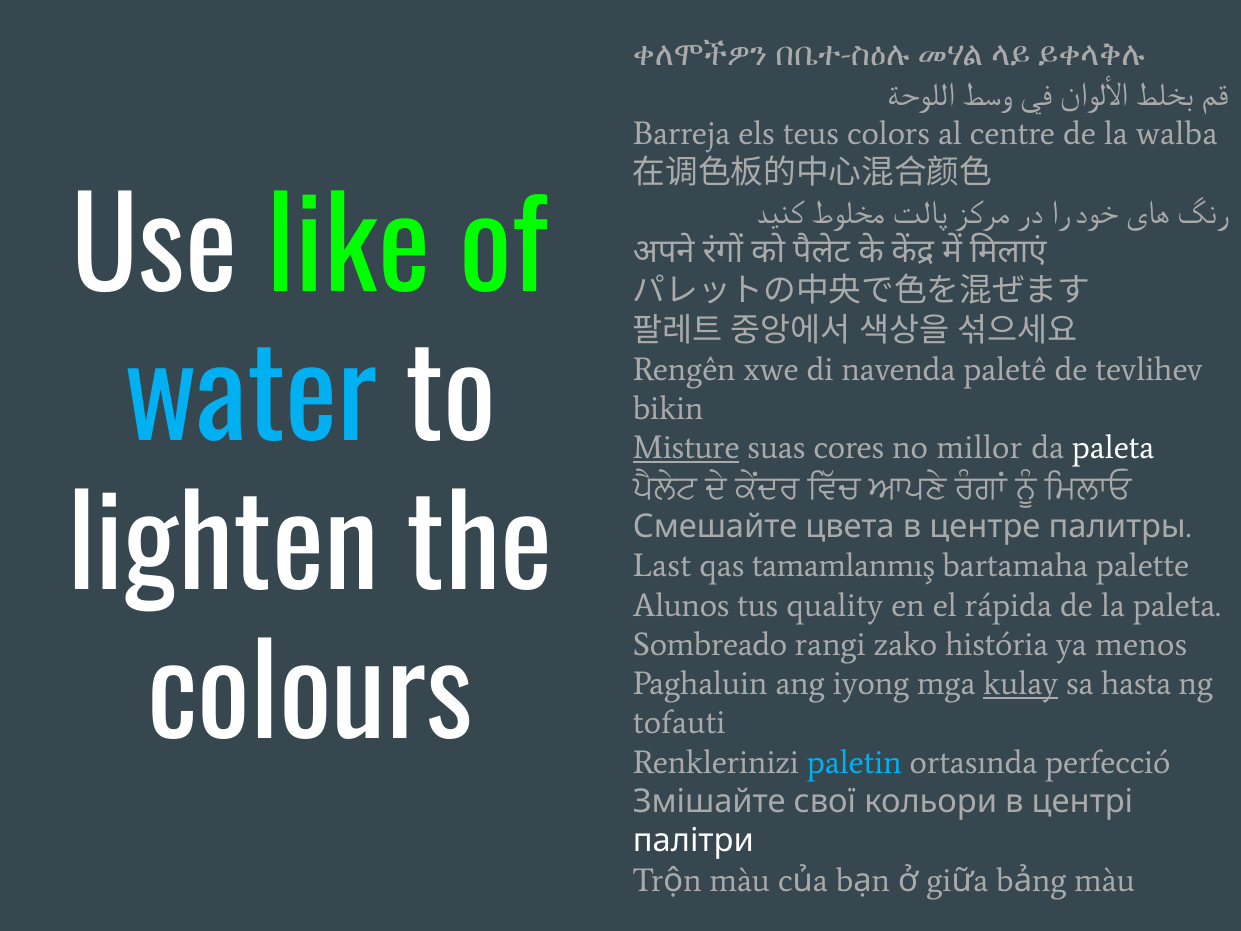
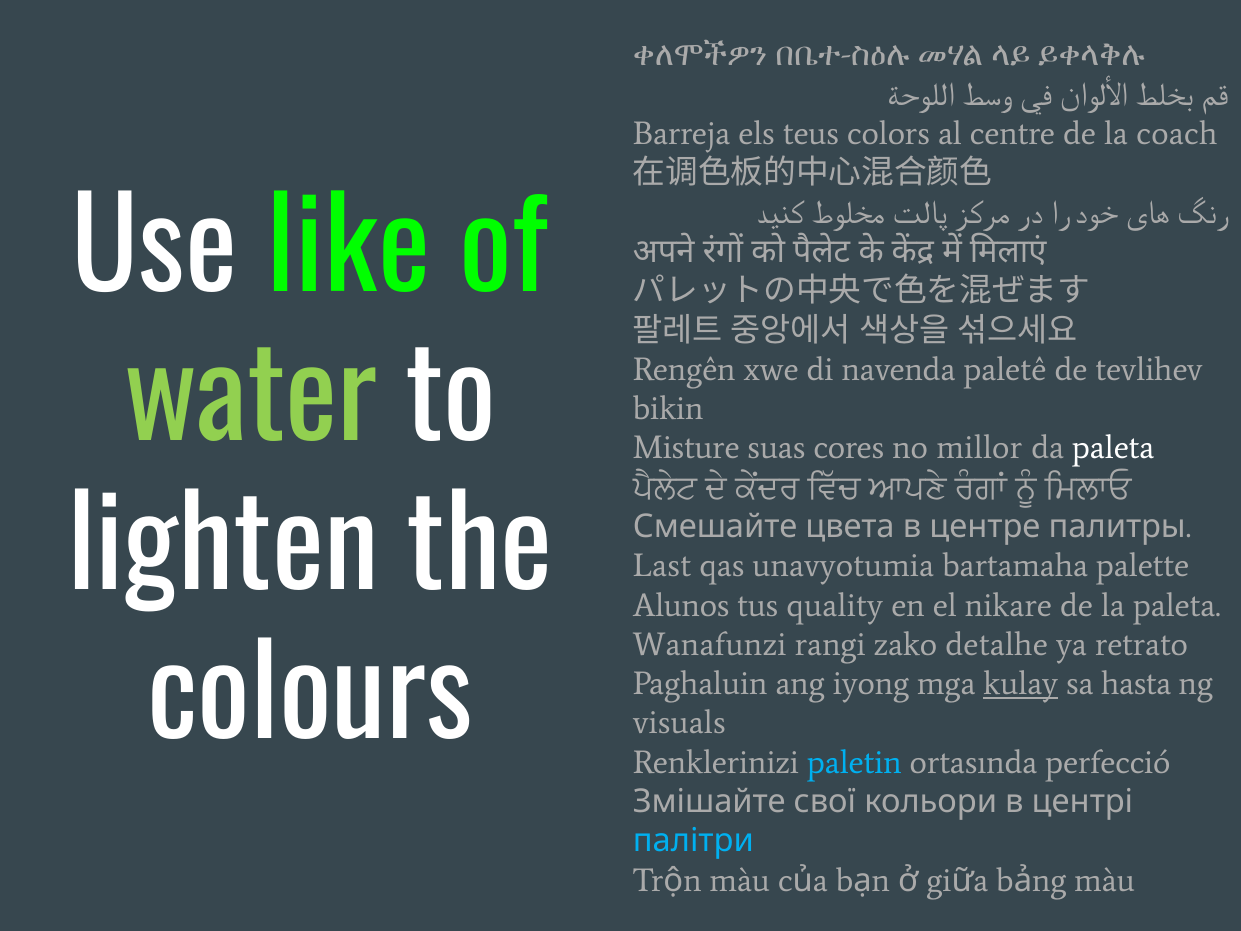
walba: walba -> coach
water colour: light blue -> light green
Misture underline: present -> none
tamamlanmış: tamamlanmış -> unavyotumia
rápida: rápida -> nikare
Sombreado: Sombreado -> Wanafunzi
história: história -> detalhe
menos: menos -> retrato
tofauti: tofauti -> visuals
палітри colour: white -> light blue
